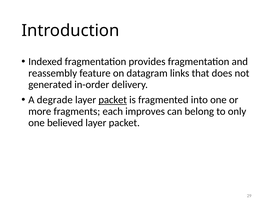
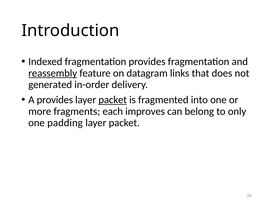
reassembly underline: none -> present
A degrade: degrade -> provides
believed: believed -> padding
